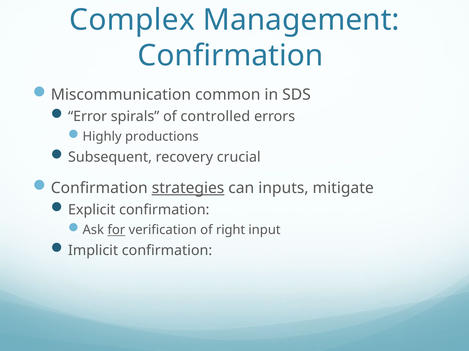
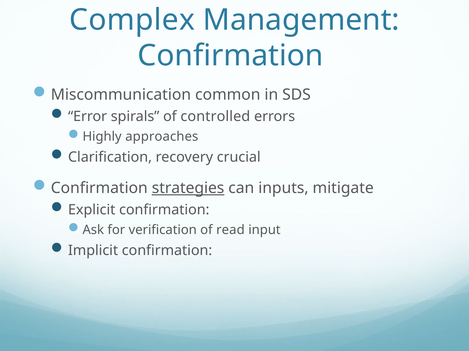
productions: productions -> approaches
Subsequent: Subsequent -> Clarification
for underline: present -> none
right: right -> read
